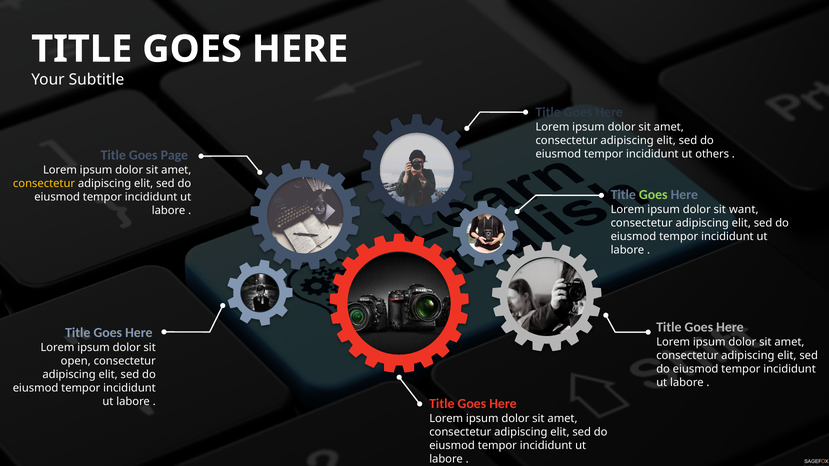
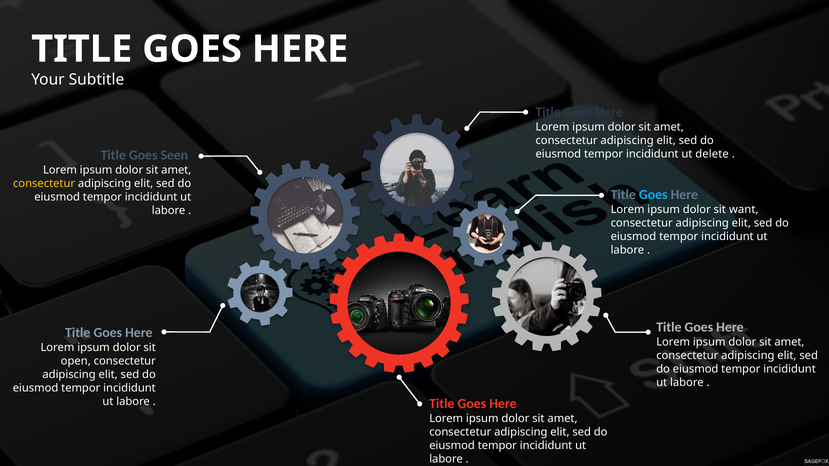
Page: Page -> Seen
others: others -> delete
Goes at (653, 195) colour: light green -> light blue
